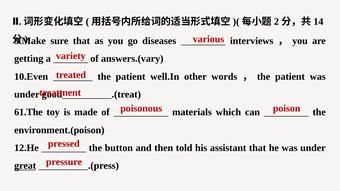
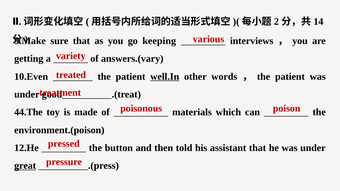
diseases: diseases -> keeping
well.In underline: none -> present
61.The: 61.The -> 44.The
